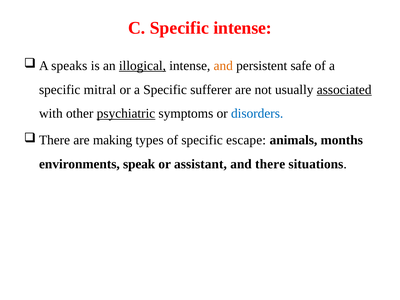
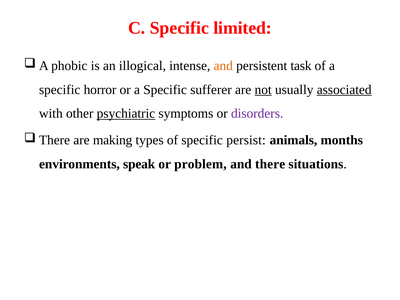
Specific intense: intense -> limited
speaks: speaks -> phobic
illogical underline: present -> none
safe: safe -> task
mitral: mitral -> horror
not underline: none -> present
disorders colour: blue -> purple
escape: escape -> persist
assistant: assistant -> problem
